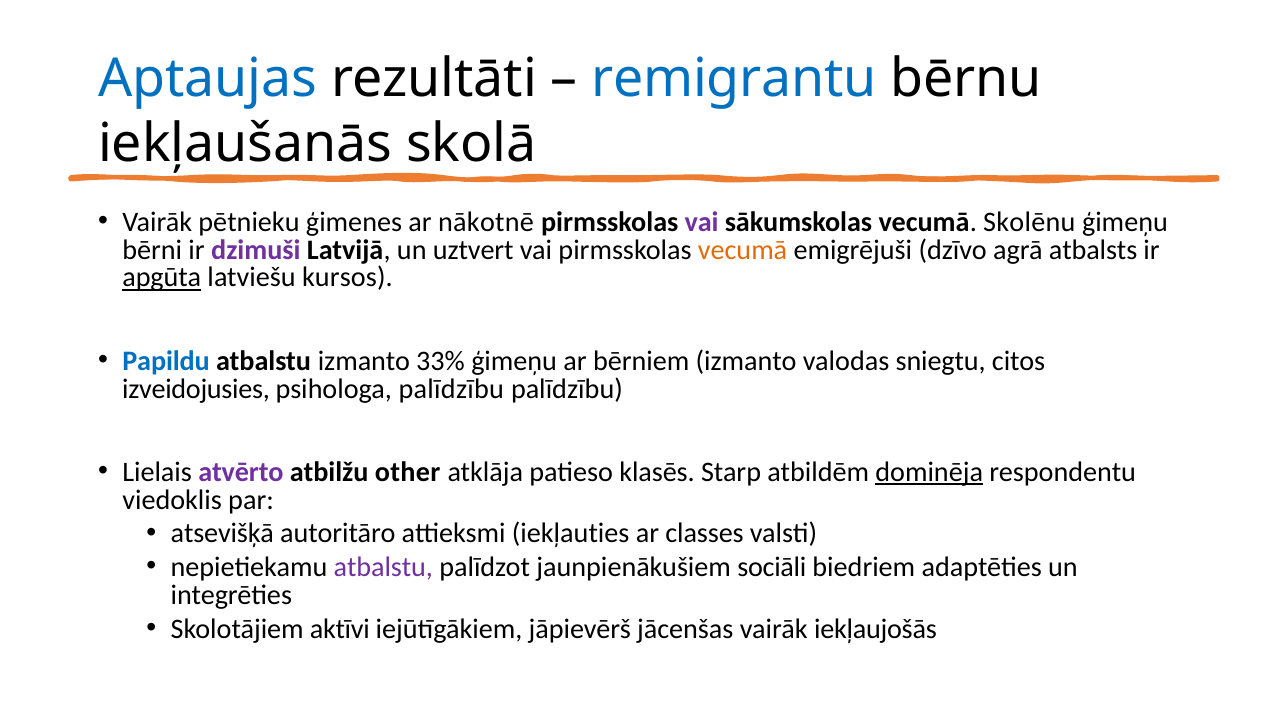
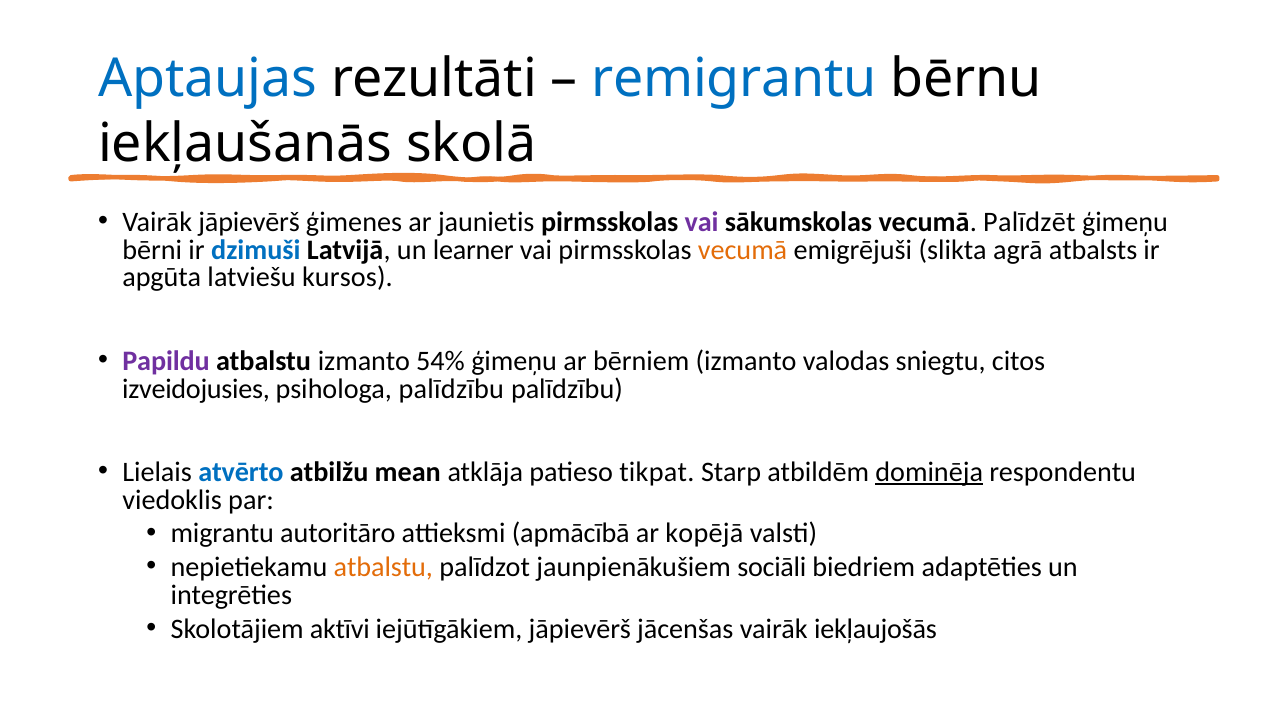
Vairāk pētnieku: pētnieku -> jāpievērš
nākotnē: nākotnē -> jaunietis
Skolēnu: Skolēnu -> Palīdzēt
dzimuši colour: purple -> blue
uztvert: uztvert -> learner
dzīvo: dzīvo -> slikta
apgūta underline: present -> none
Papildu colour: blue -> purple
33%: 33% -> 54%
atvērto colour: purple -> blue
other: other -> mean
klasēs: klasēs -> tikpat
atsevišķā: atsevišķā -> migrantu
iekļauties: iekļauties -> apmācībā
classes: classes -> kopējā
atbalstu at (383, 567) colour: purple -> orange
